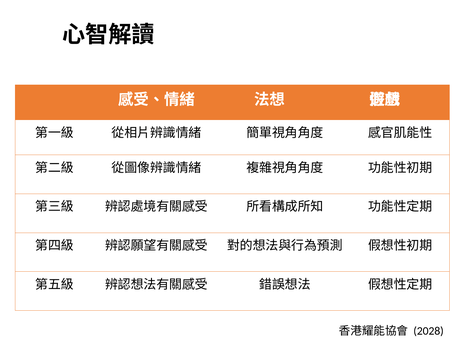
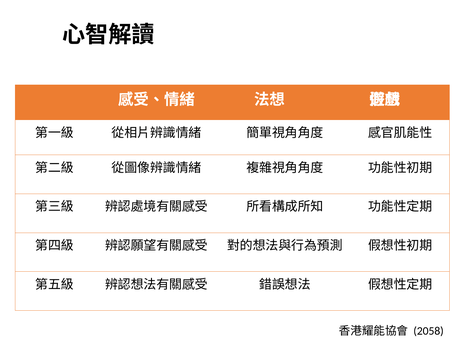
2028: 2028 -> 2058
